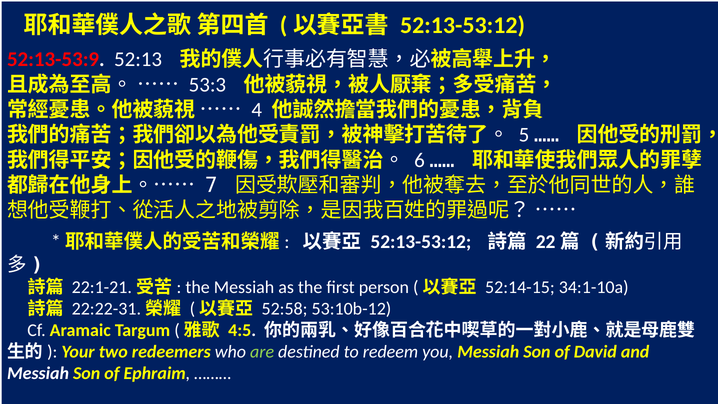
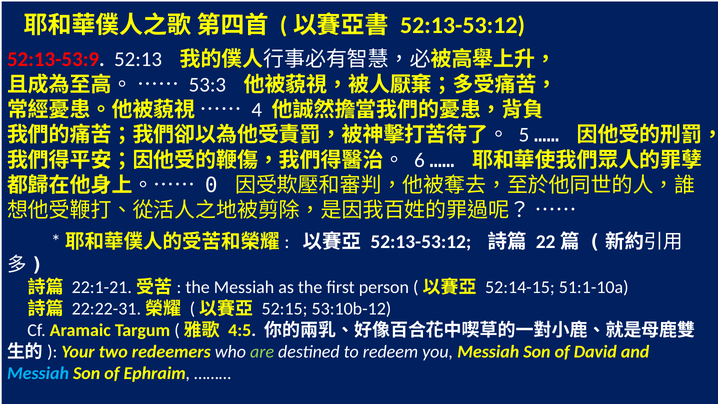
7: 7 -> 0
34:1-10a: 34:1-10a -> 51:1-10a
52:58: 52:58 -> 52:15
Messiah at (38, 374) colour: white -> light blue
